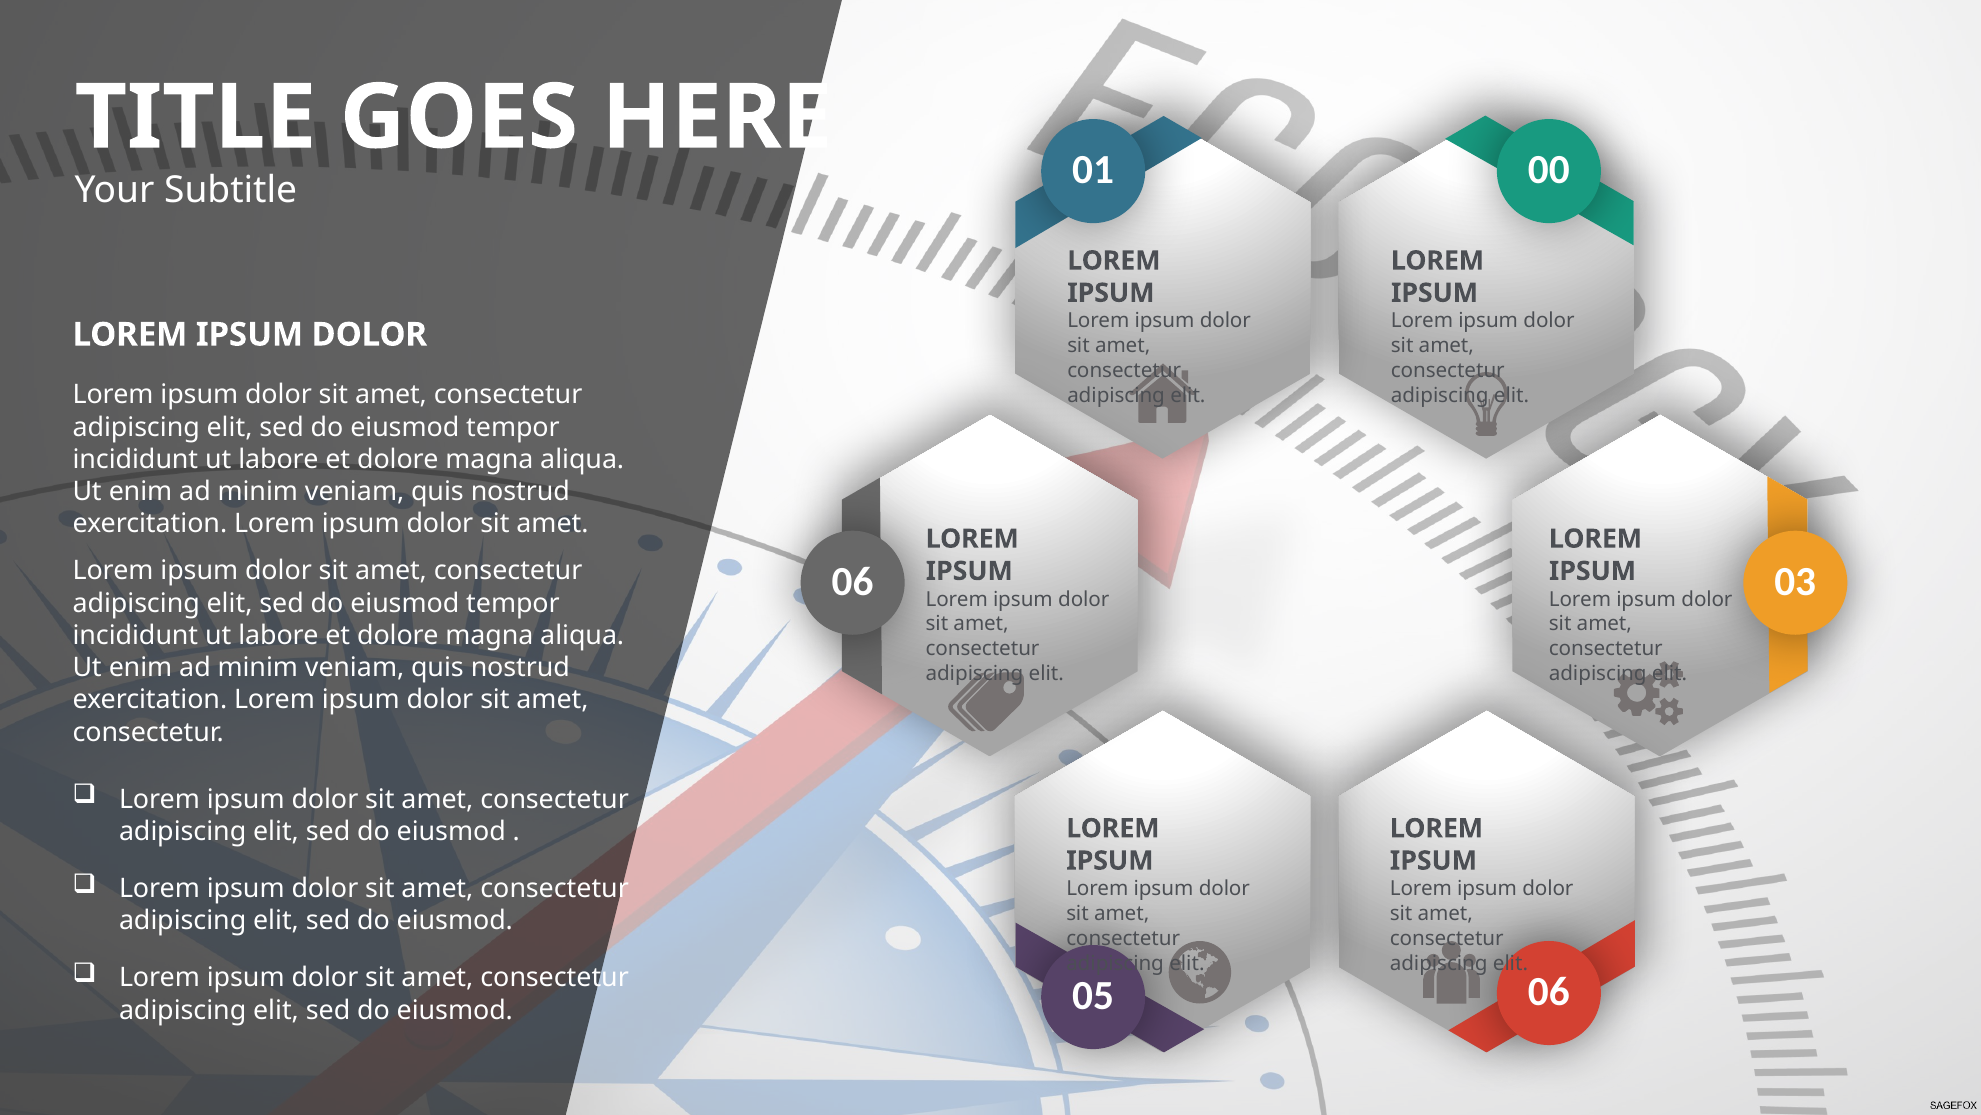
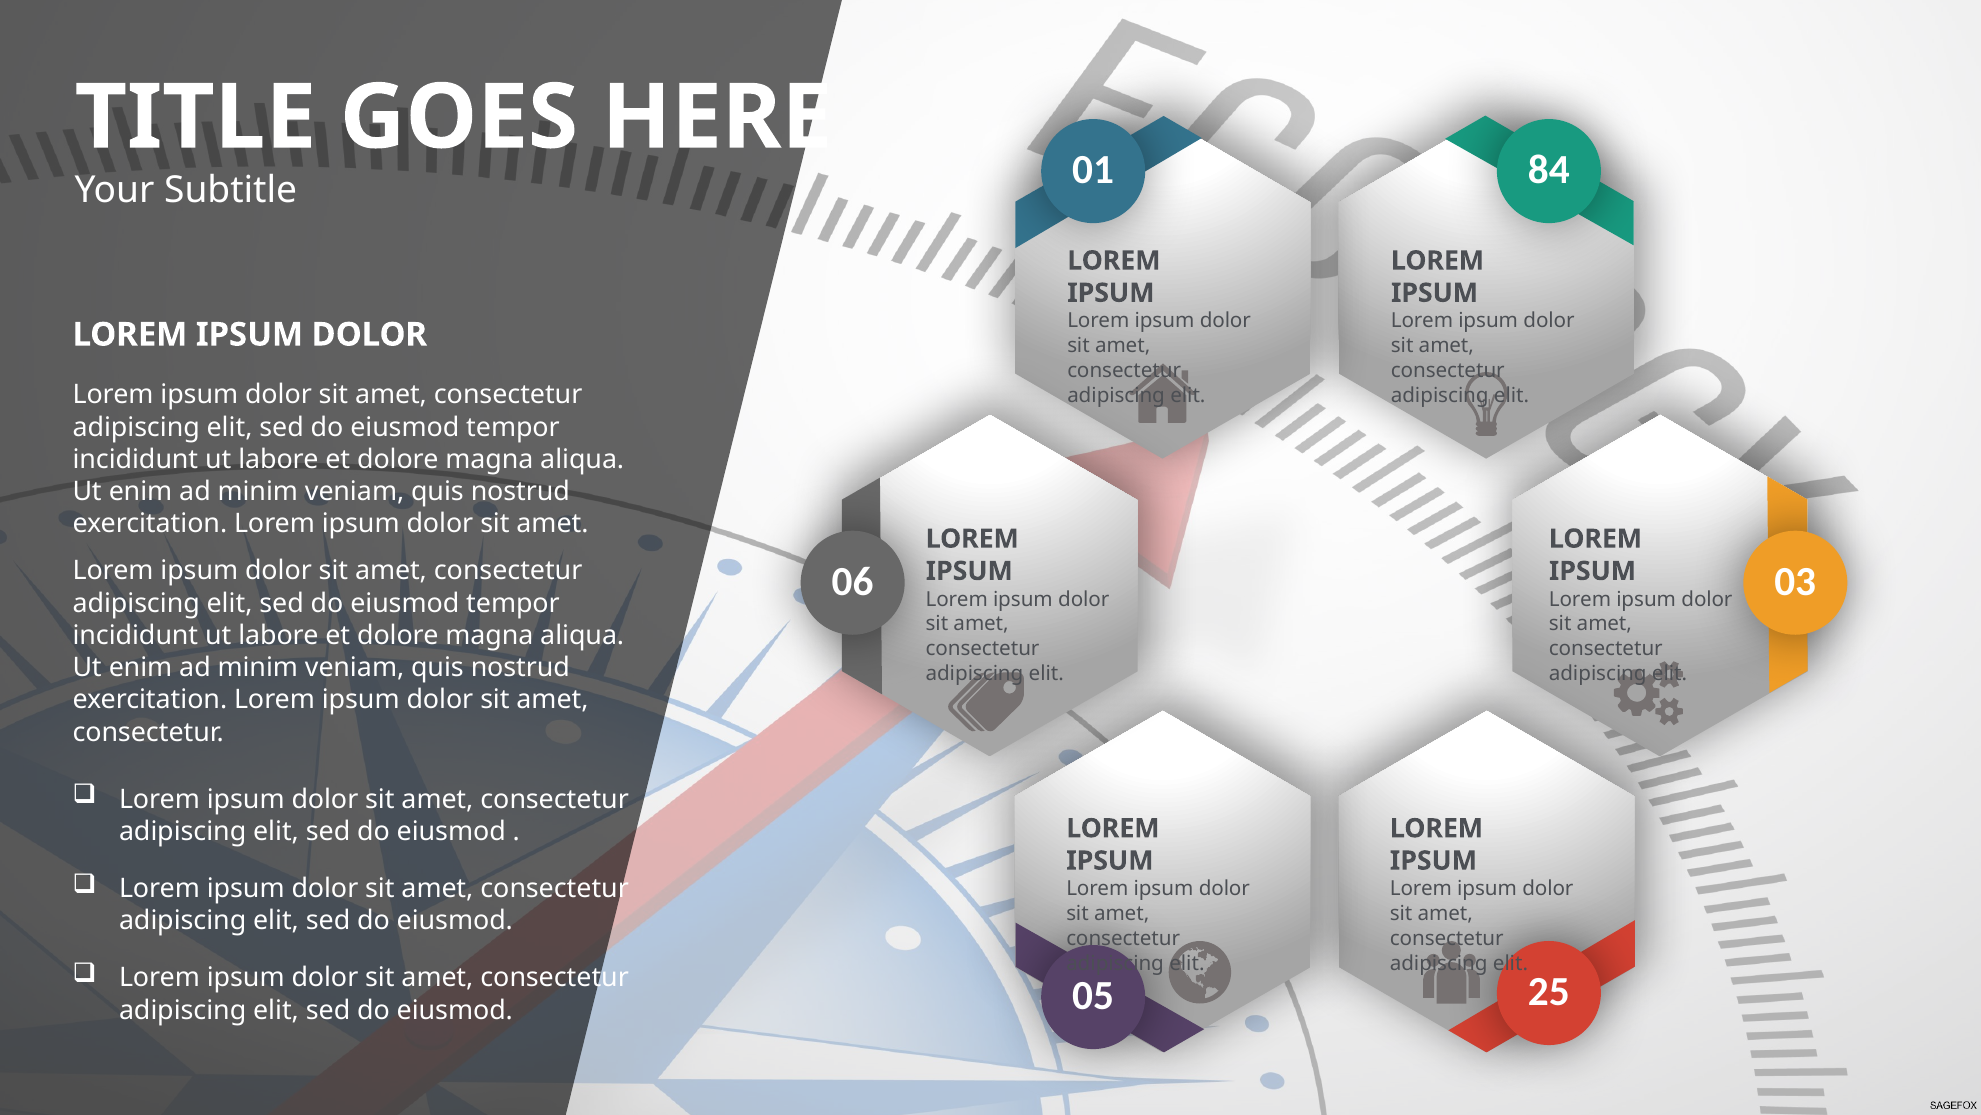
00: 00 -> 84
05 06: 06 -> 25
